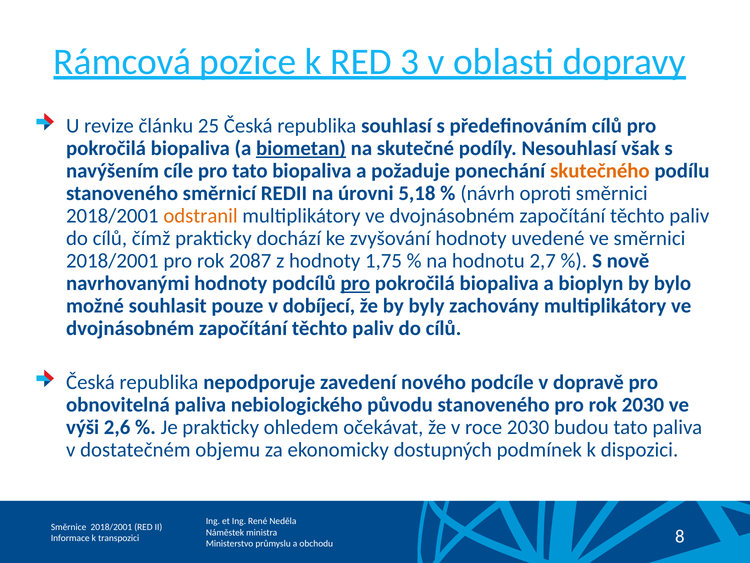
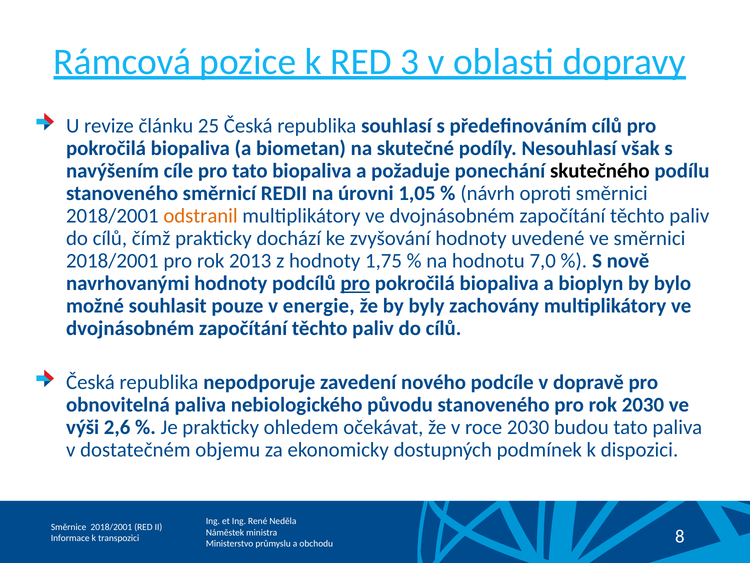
biometan underline: present -> none
skutečného colour: orange -> black
5,18: 5,18 -> 1,05
2087: 2087 -> 2013
2,7: 2,7 -> 7,0
dobíjecí: dobíjecí -> energie
